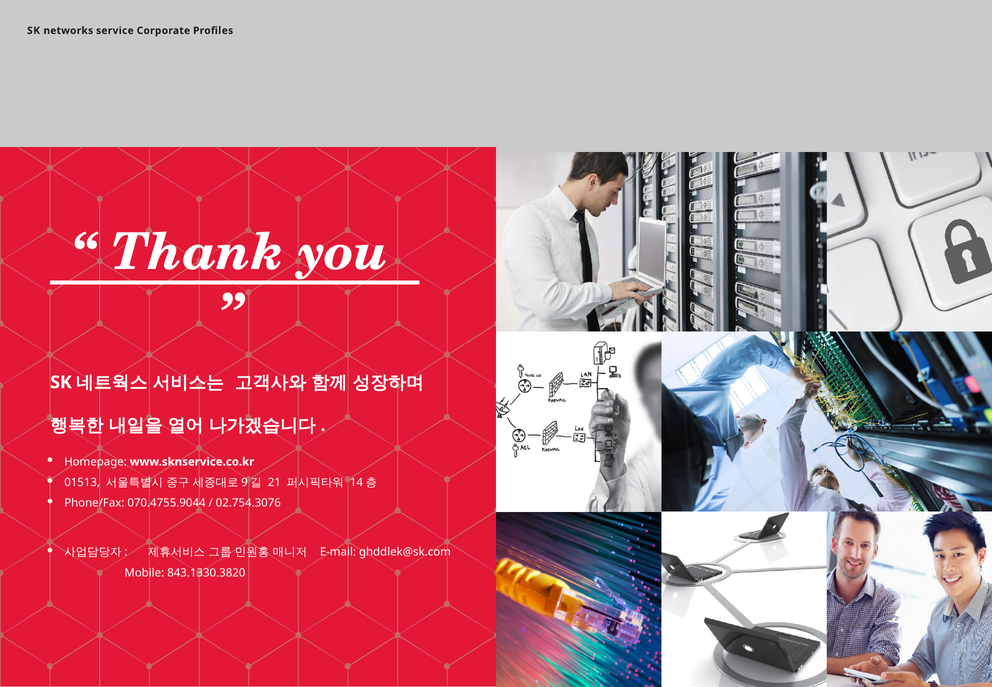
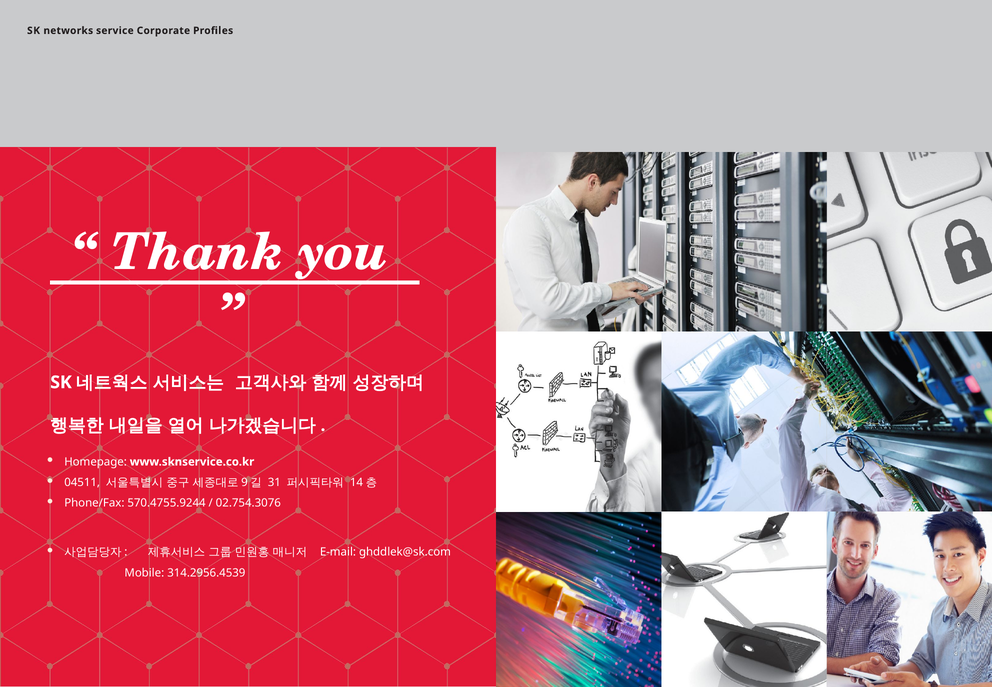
01513: 01513 -> 04511
21: 21 -> 31
070.4755.9044: 070.4755.9044 -> 570.4755.9244
843.1330.3820: 843.1330.3820 -> 314.2956.4539
